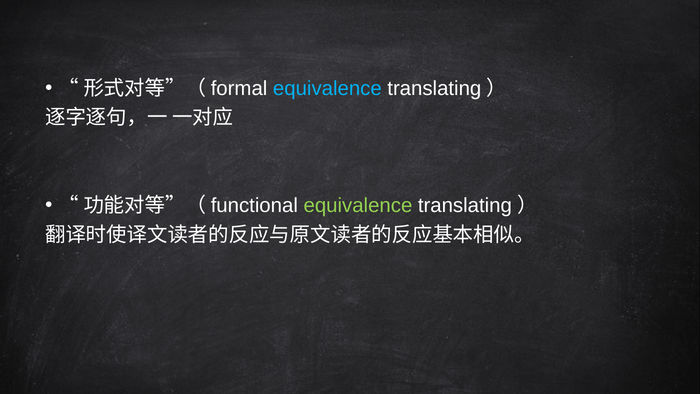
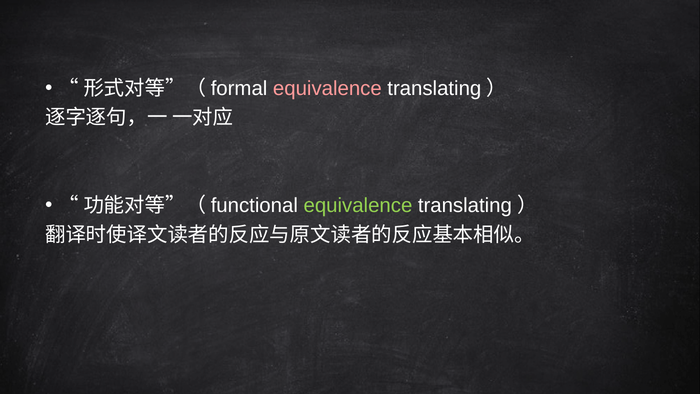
equivalence at (327, 88) colour: light blue -> pink
